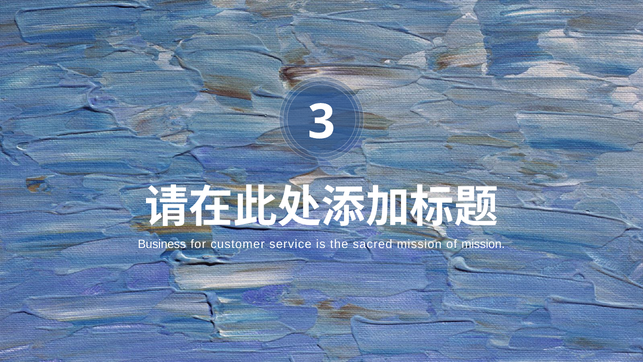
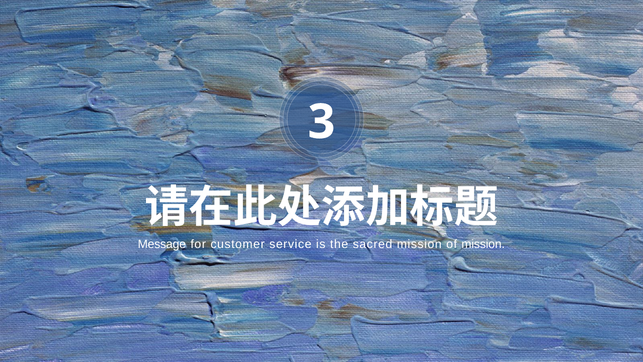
Business: Business -> Message
